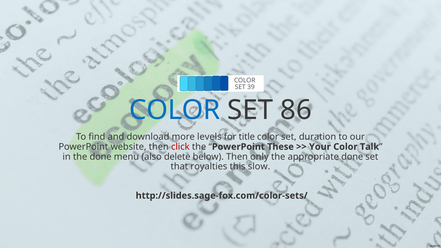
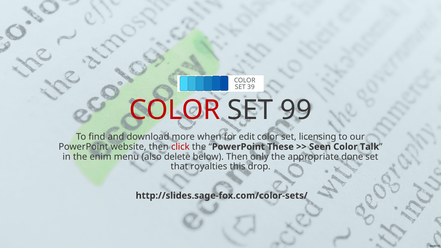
COLOR at (175, 110) colour: blue -> red
86: 86 -> 99
levels: levels -> when
title: title -> edit
duration: duration -> licensing
Your: Your -> Seen
the done: done -> enim
slow: slow -> drop
